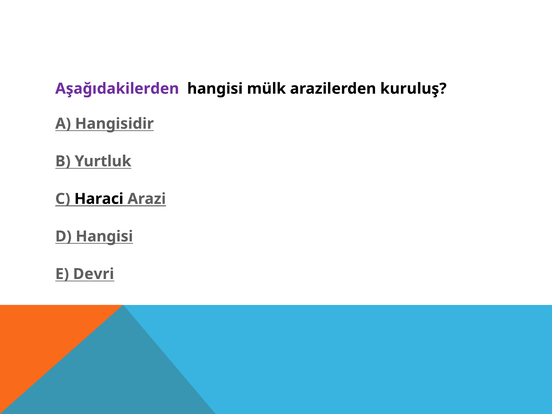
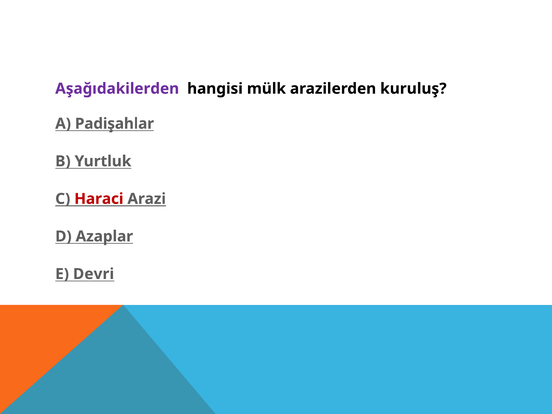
Hangisidir: Hangisidir -> Padişahlar
Haraci colour: black -> red
D Hangisi: Hangisi -> Azaplar
